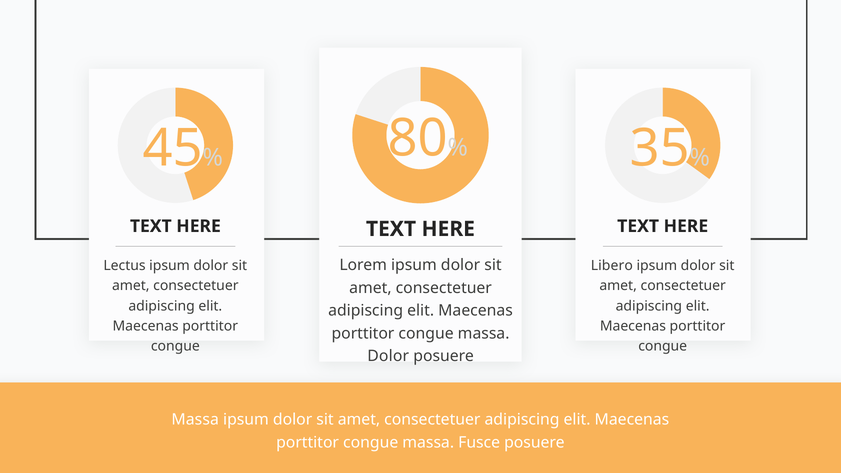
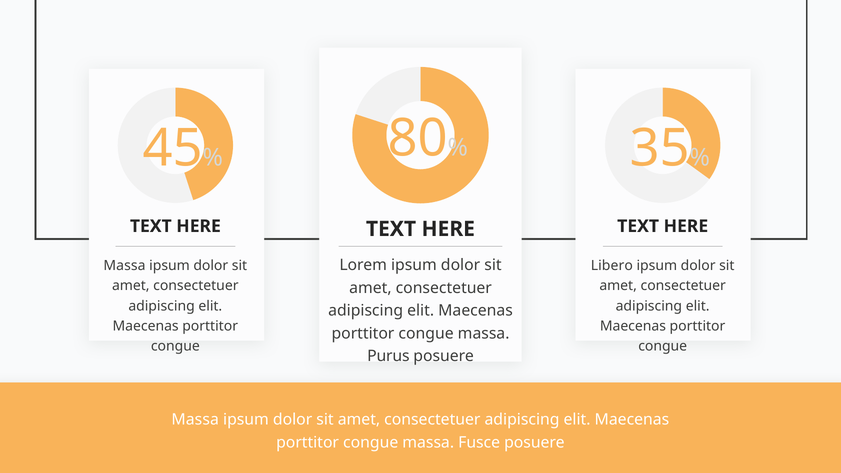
Lectus at (125, 266): Lectus -> Massa
Dolor at (388, 356): Dolor -> Purus
